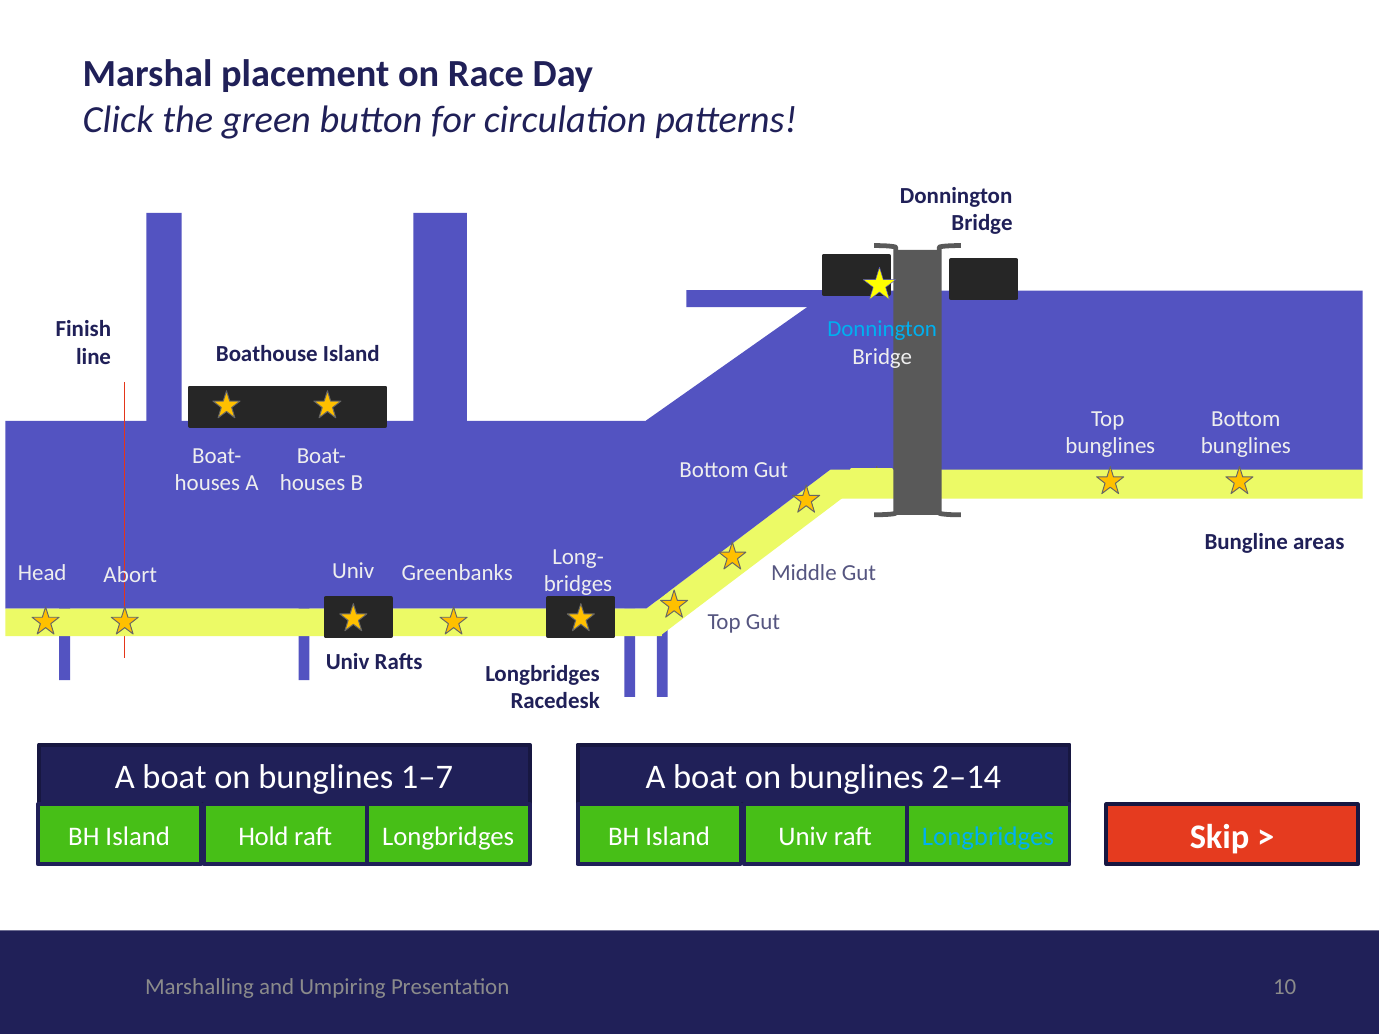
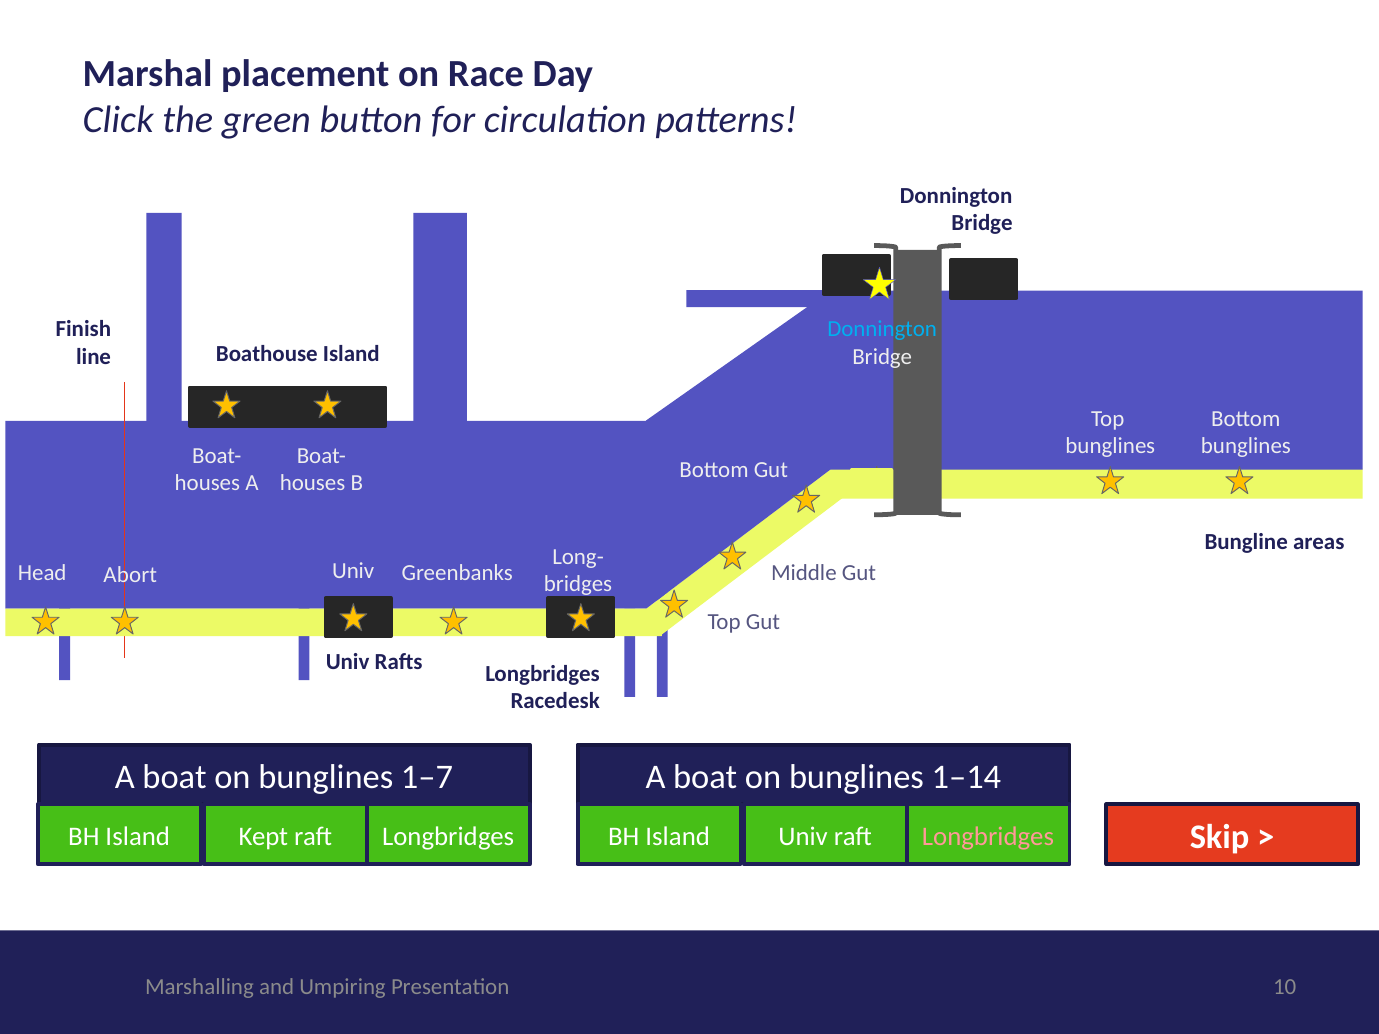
2–14: 2–14 -> 1–14
Hold: Hold -> Kept
Longbridges at (988, 836) colour: light blue -> pink
